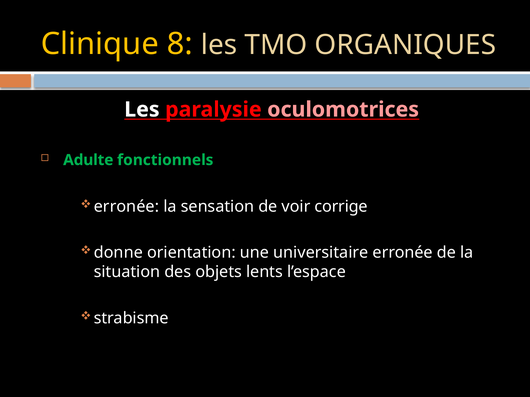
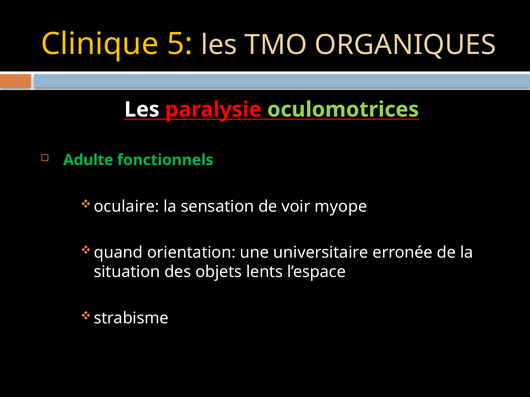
8: 8 -> 5
oculomotrices colour: pink -> light green
erronée at (126, 207): erronée -> oculaire
corrige: corrige -> myope
donne: donne -> quand
